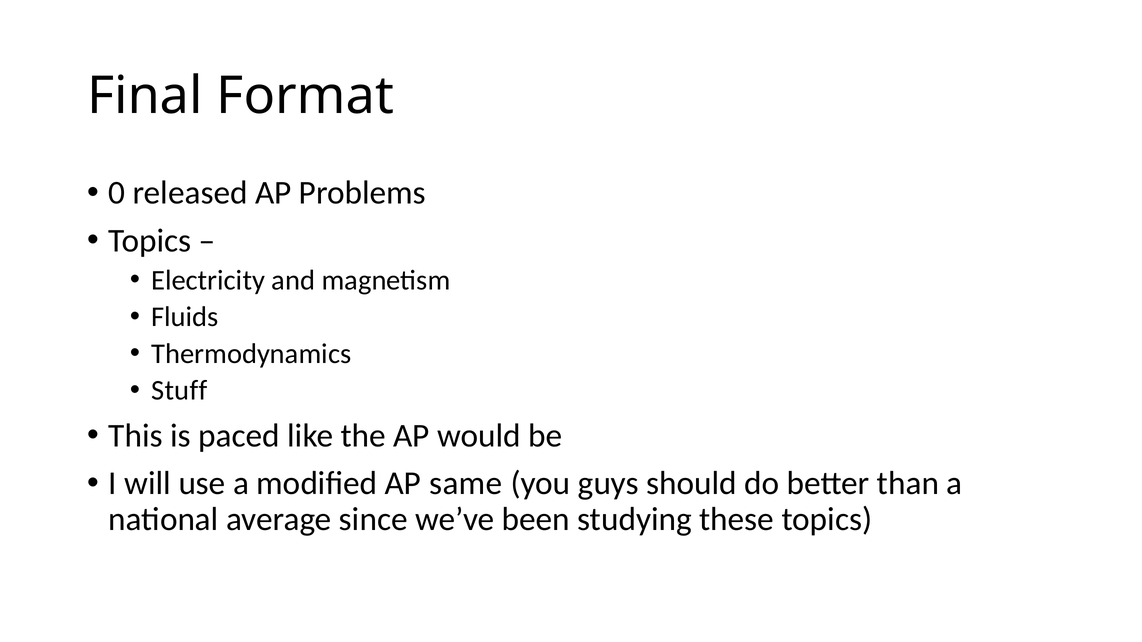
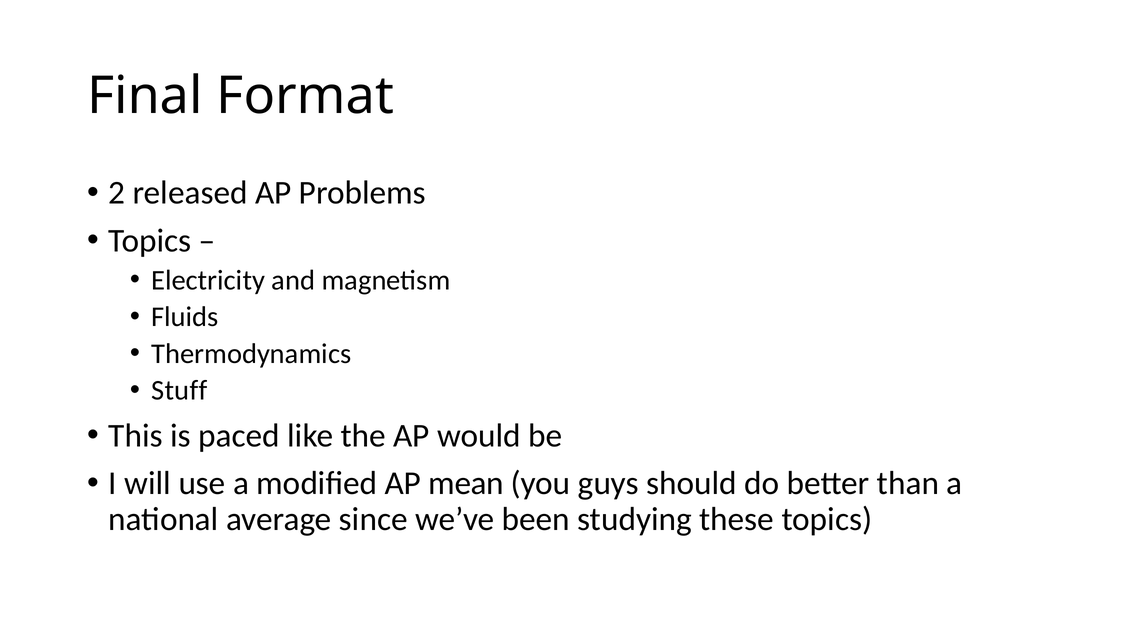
0: 0 -> 2
same: same -> mean
